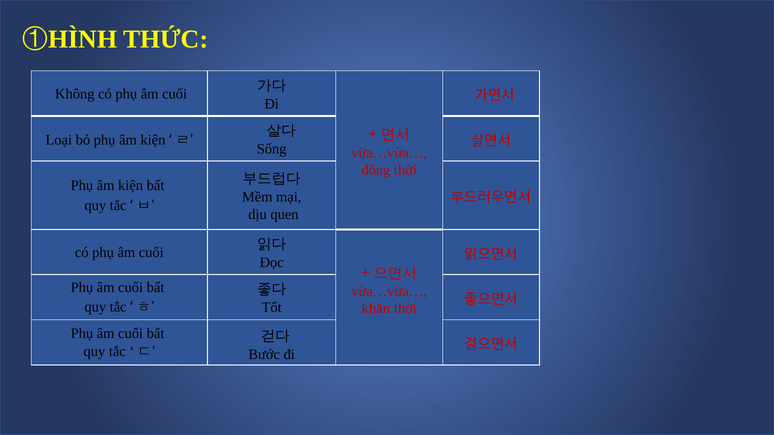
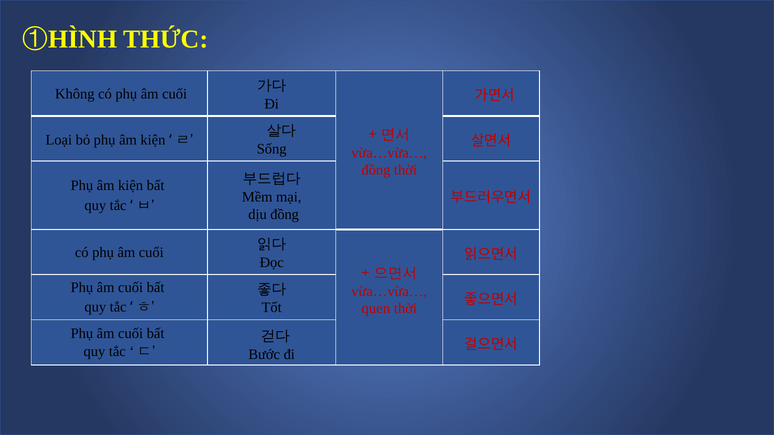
dịu quen: quen -> đồng
khăn: khăn -> quen
